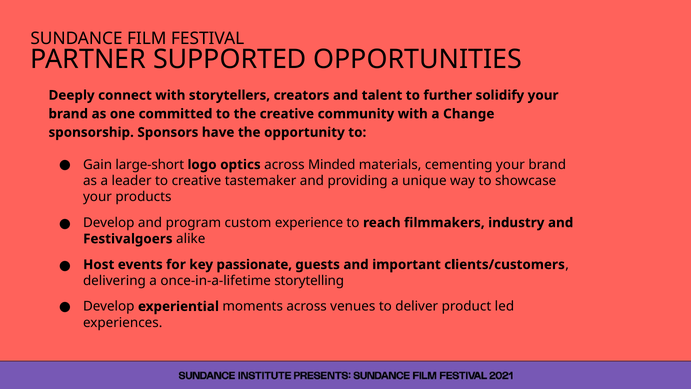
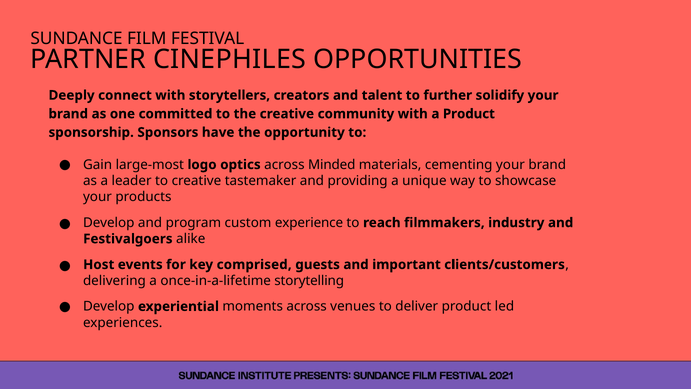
SUPPORTED: SUPPORTED -> CINEPHILES
a Change: Change -> Product
large-short: large-short -> large-most
passionate: passionate -> comprised
